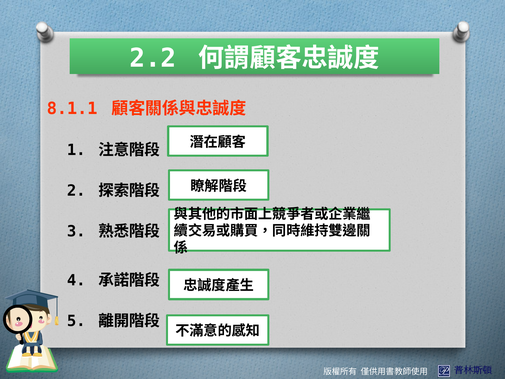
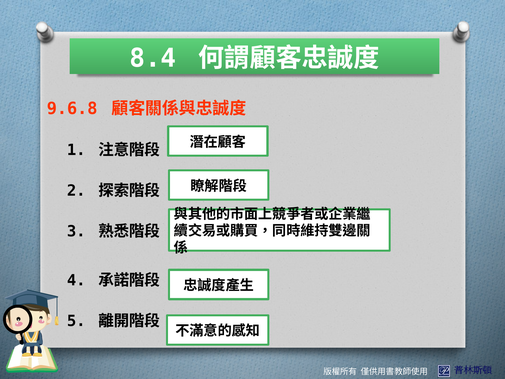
2.2: 2.2 -> 8.4
8.1.1: 8.1.1 -> 9.6.8
